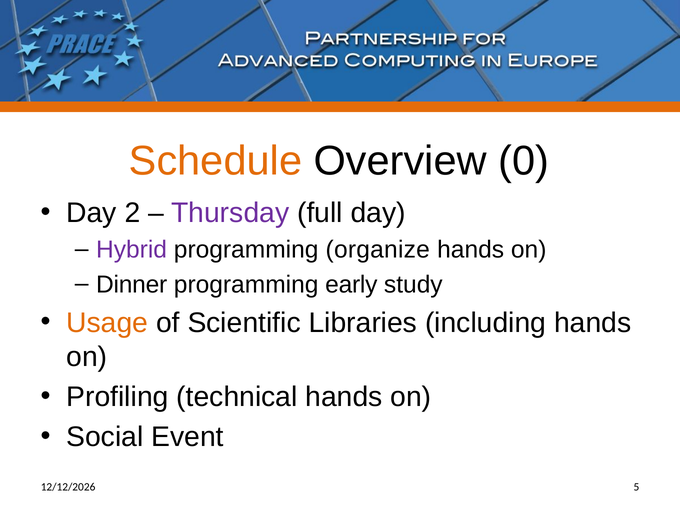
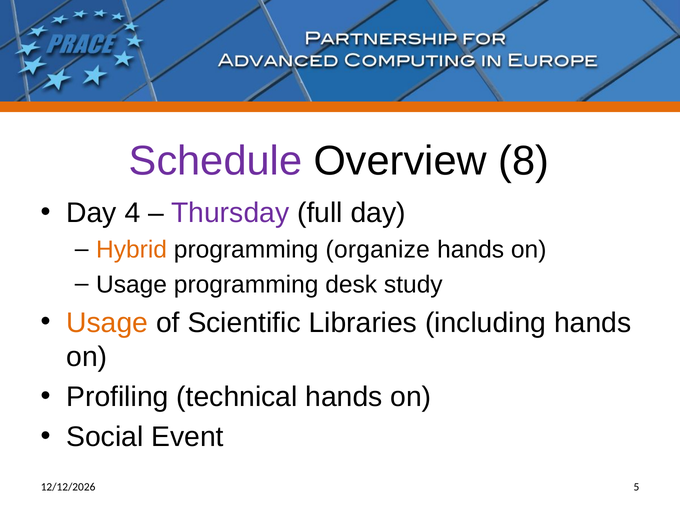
Schedule colour: orange -> purple
0: 0 -> 8
2: 2 -> 4
Hybrid colour: purple -> orange
Dinner at (132, 285): Dinner -> Usage
early: early -> desk
